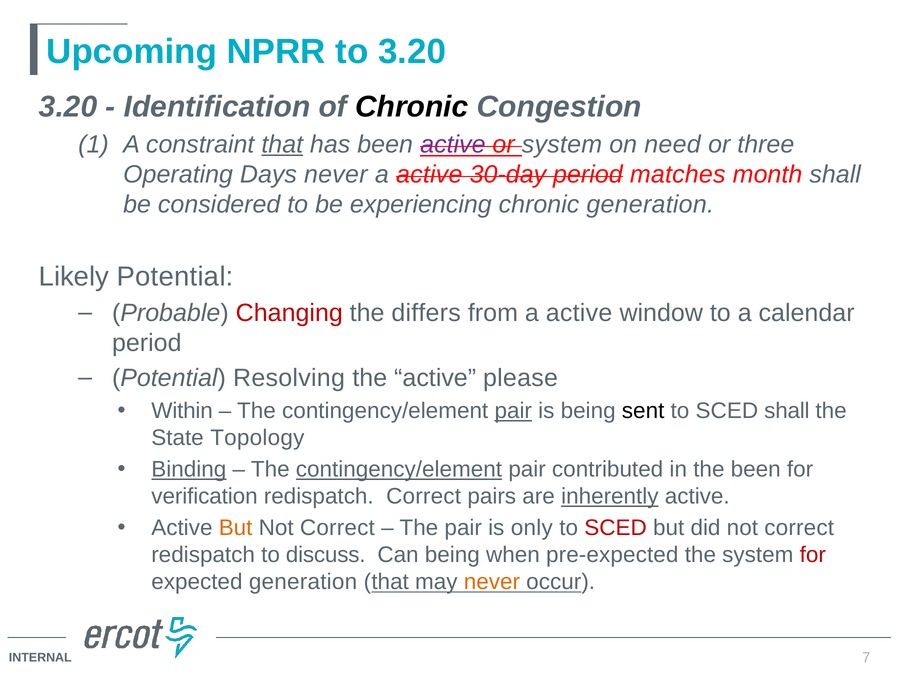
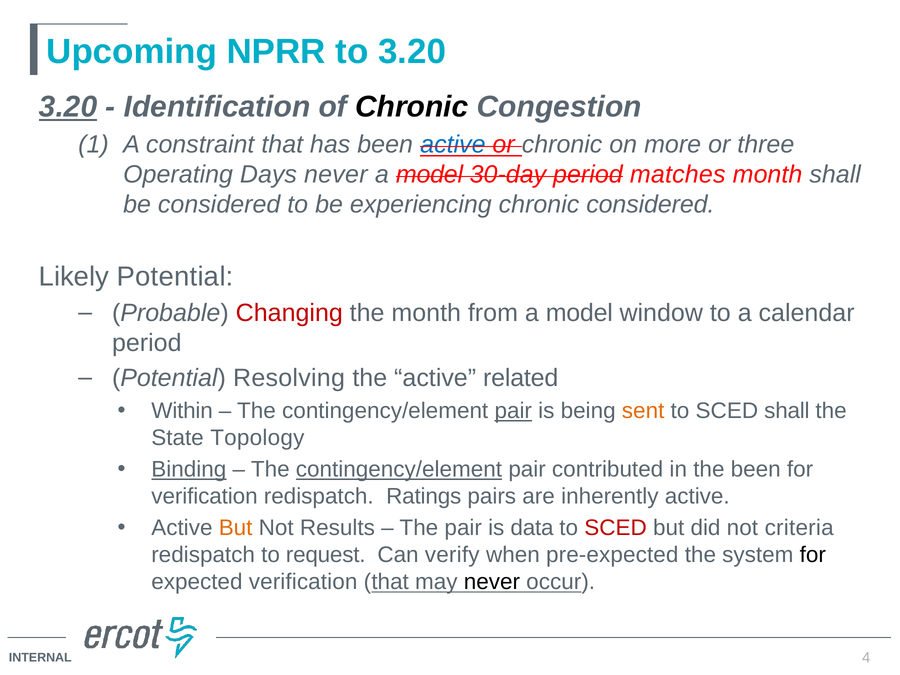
3.20 at (68, 107) underline: none -> present
that at (282, 145) underline: present -> none
active at (453, 145) colour: purple -> blue
or system: system -> chronic
need: need -> more
active at (429, 175): active -> model
chronic generation: generation -> considered
the differs: differs -> month
from a active: active -> model
please: please -> related
sent colour: black -> orange
redispatch Correct: Correct -> Ratings
inherently underline: present -> none
Correct at (337, 528): Correct -> Results
only: only -> data
did not correct: correct -> criteria
discuss: discuss -> request
Can being: being -> verify
for at (813, 555) colour: red -> black
expected generation: generation -> verification
never at (492, 582) colour: orange -> black
7: 7 -> 4
